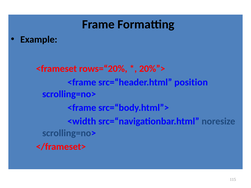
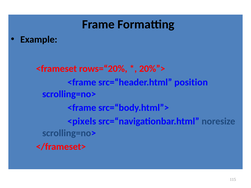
<width: <width -> <pixels
